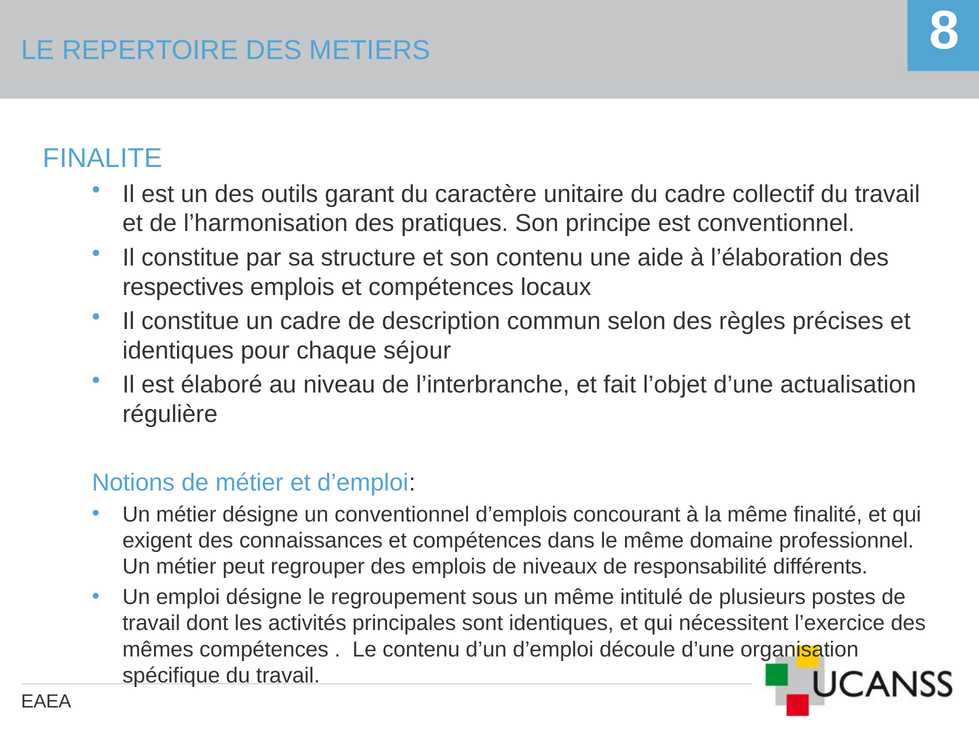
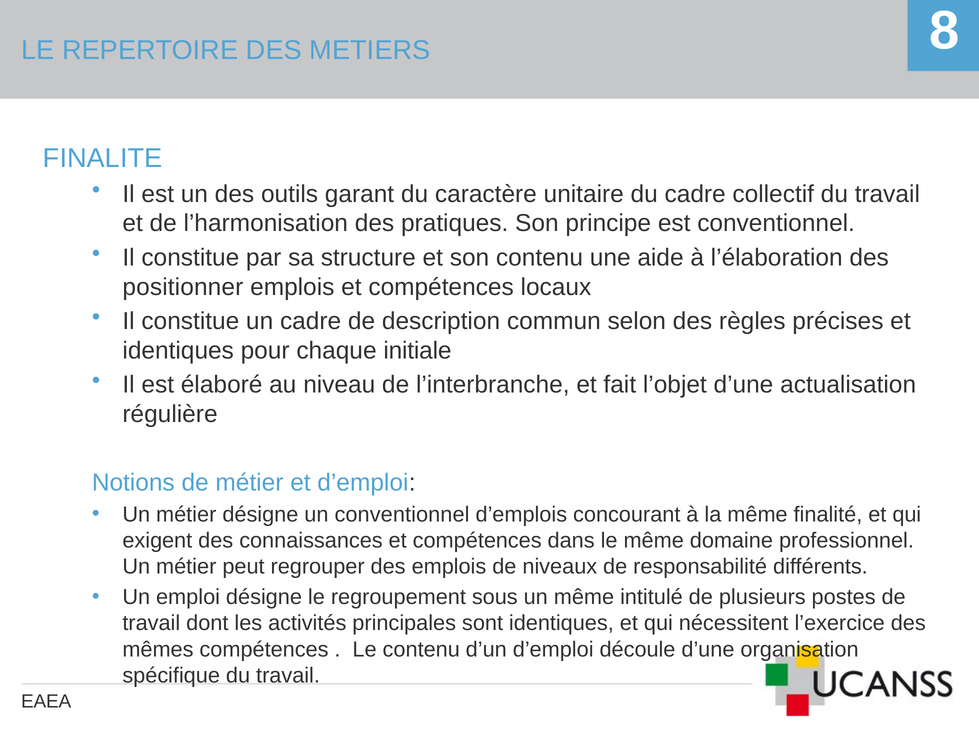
respectives: respectives -> positionner
séjour: séjour -> initiale
